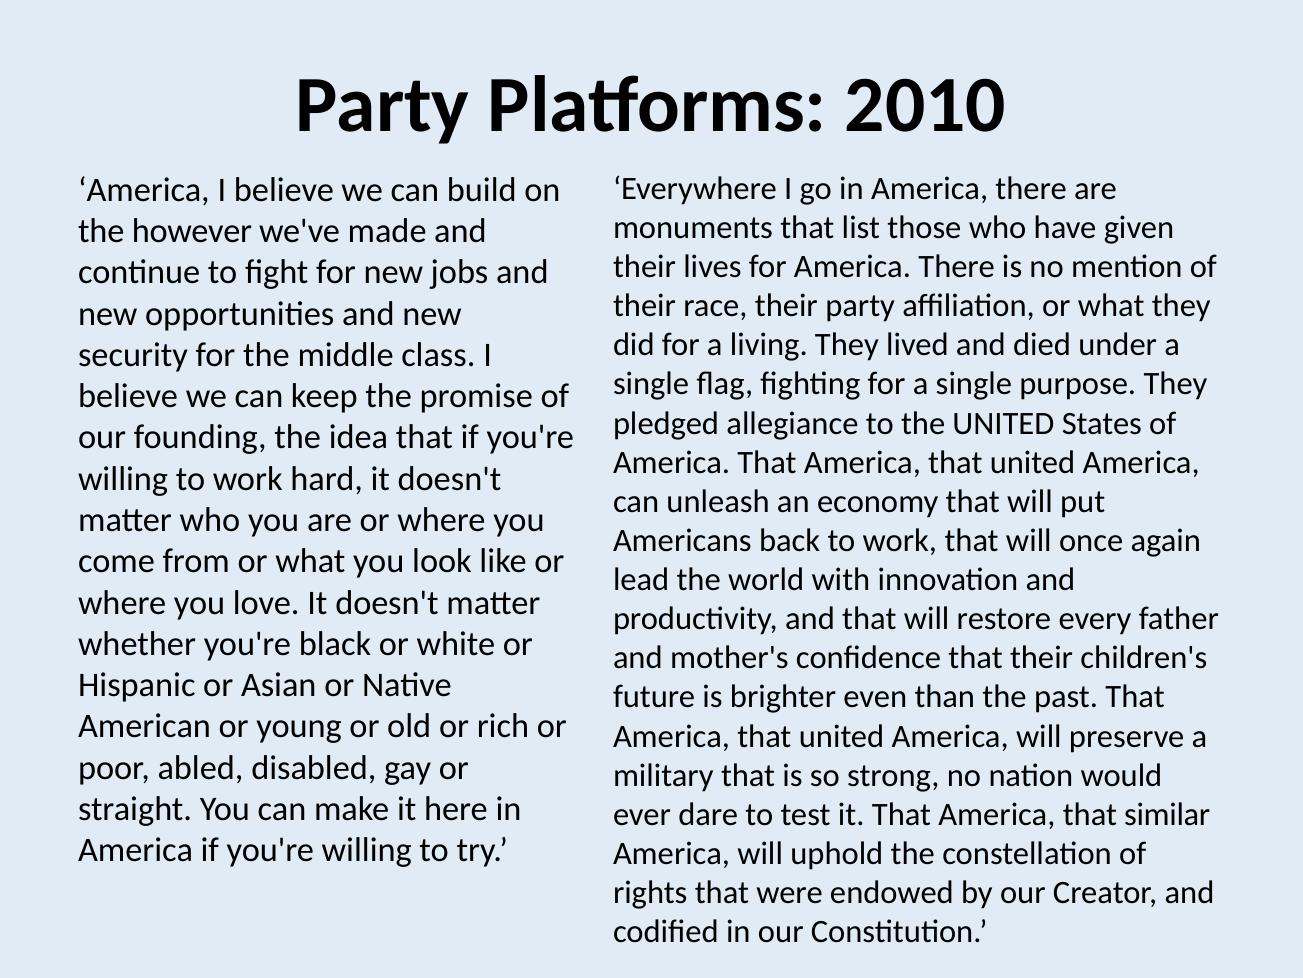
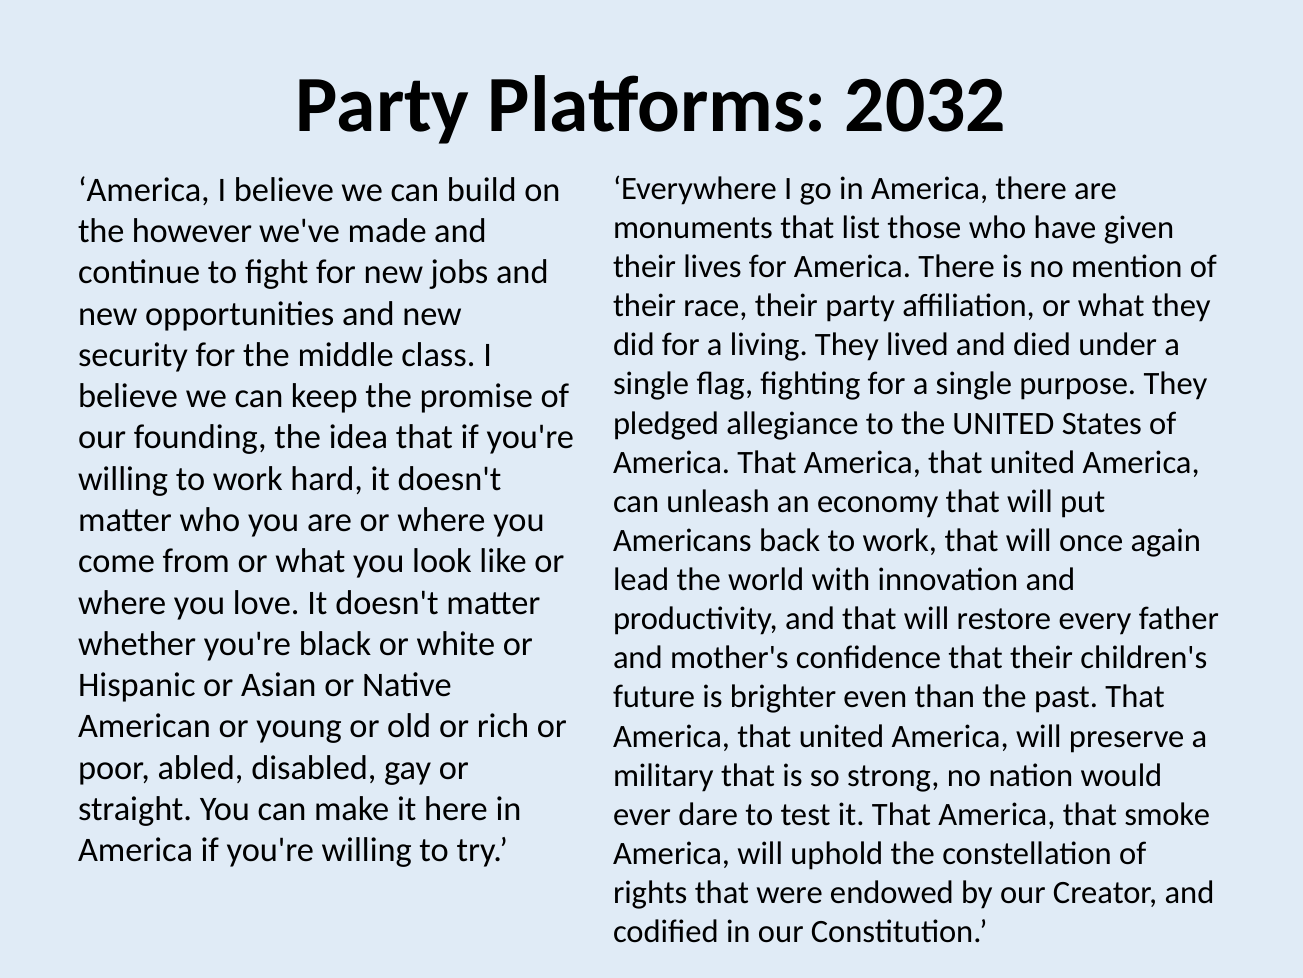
2010: 2010 -> 2032
similar: similar -> smoke
